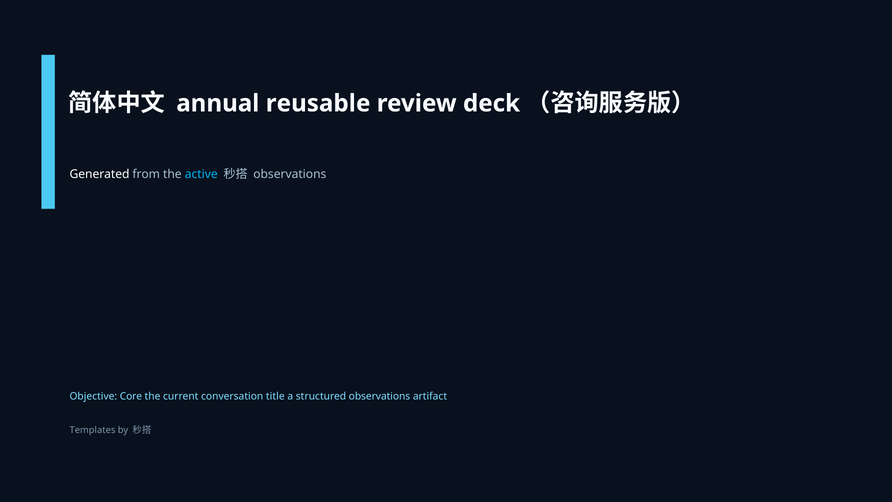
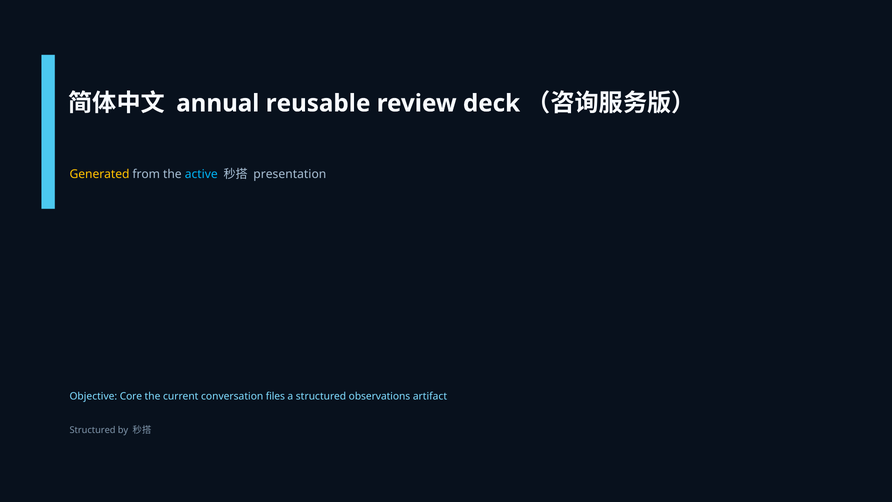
Generated colour: white -> yellow
observations at (290, 174): observations -> presentation
title: title -> files
Templates at (93, 430): Templates -> Structured
